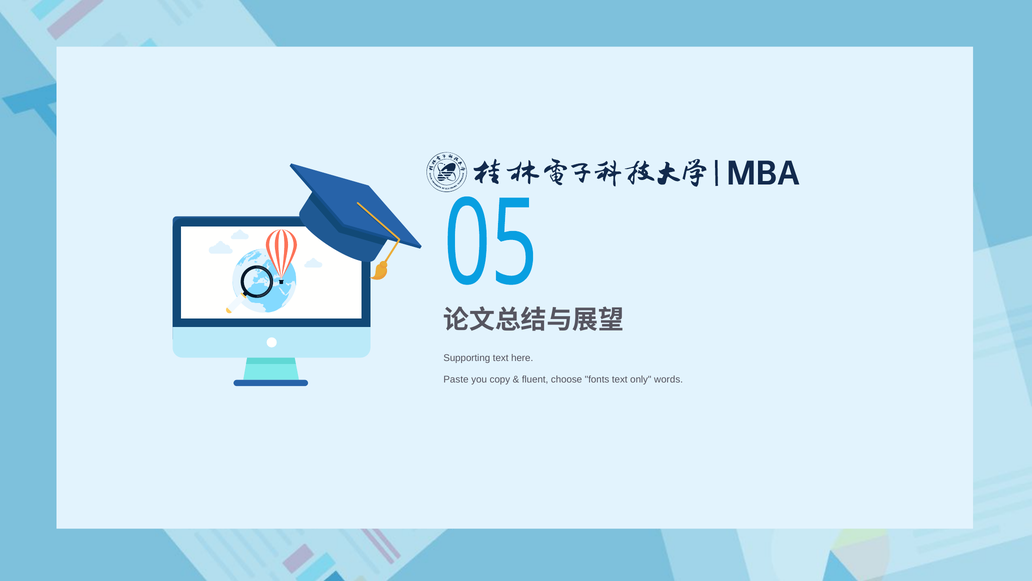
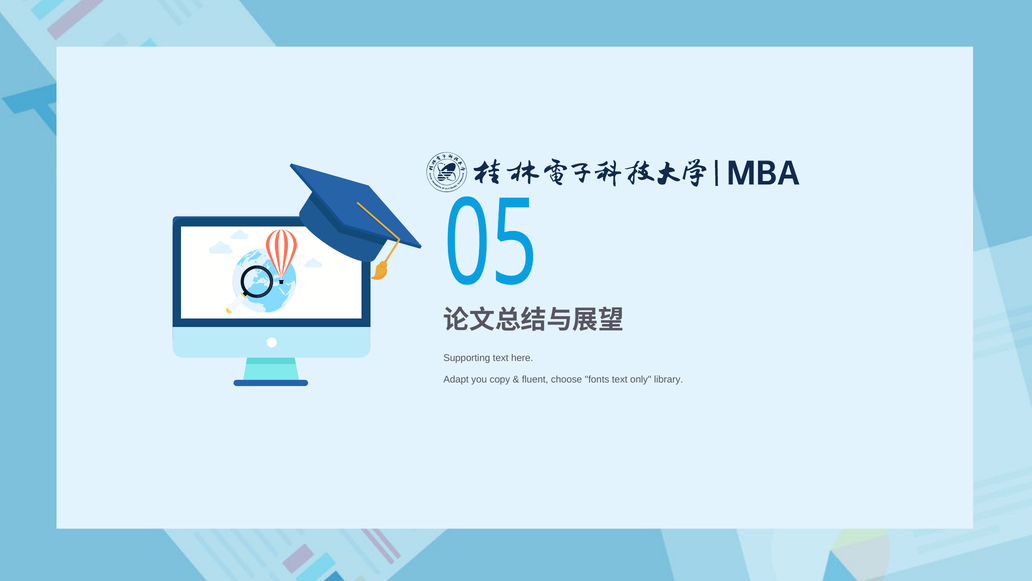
Paste: Paste -> Adapt
words: words -> library
